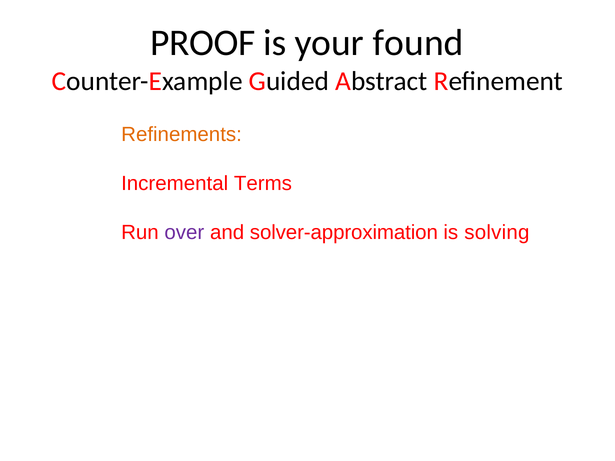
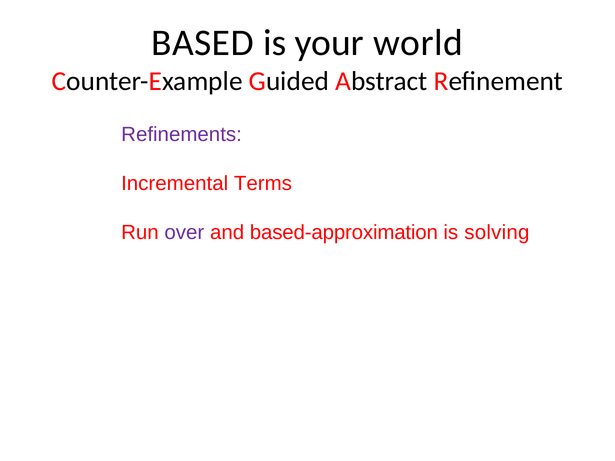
PROOF: PROOF -> BASED
found: found -> world
Refinements colour: orange -> purple
solver-approximation: solver-approximation -> based-approximation
